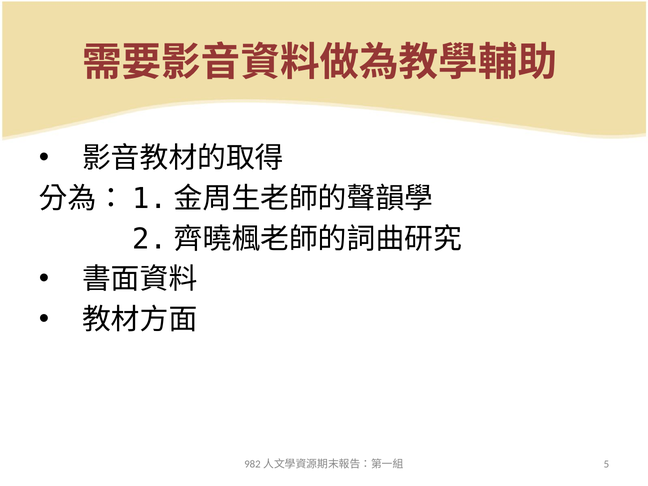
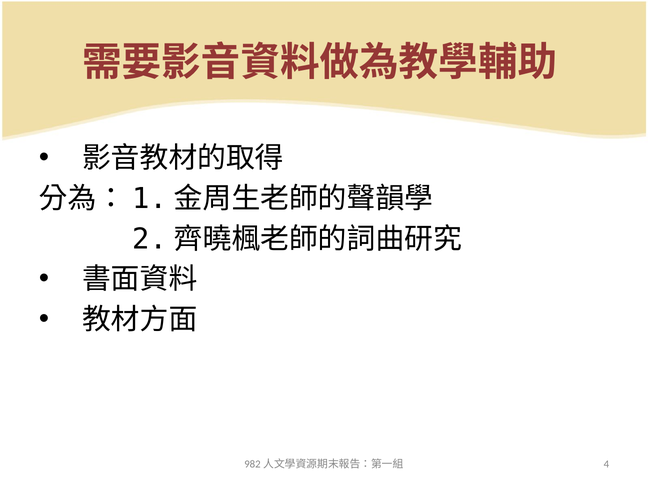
5: 5 -> 4
